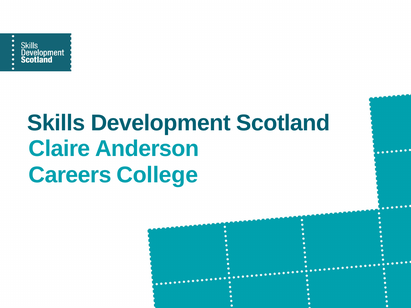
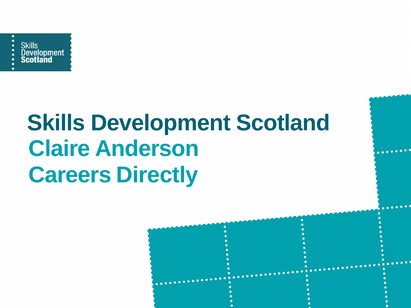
College: College -> Directly
